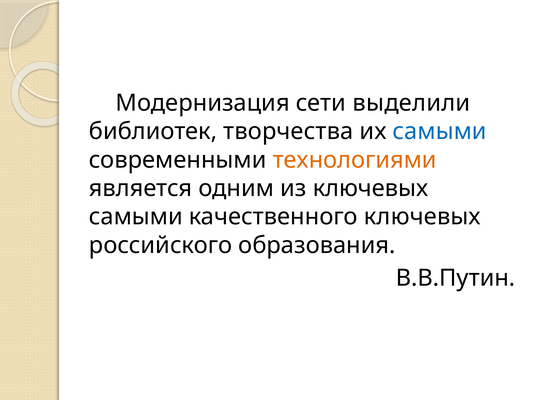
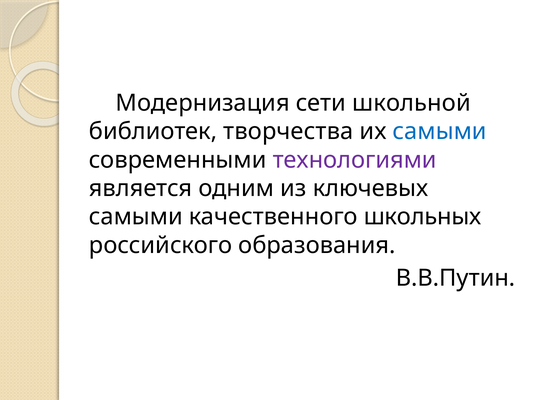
выделили: выделили -> школьной
технологиями colour: orange -> purple
качественного ключевых: ключевых -> школьных
